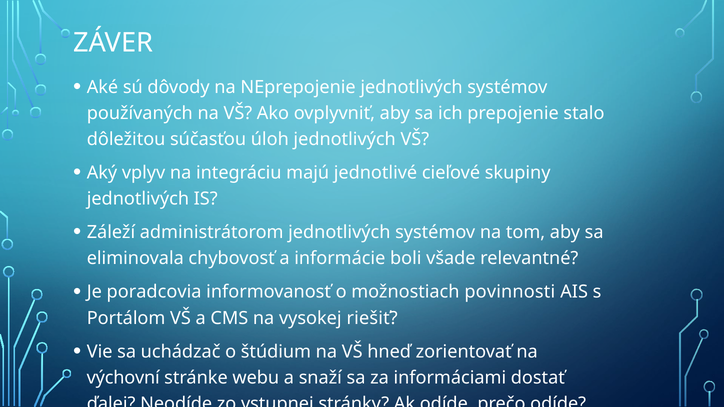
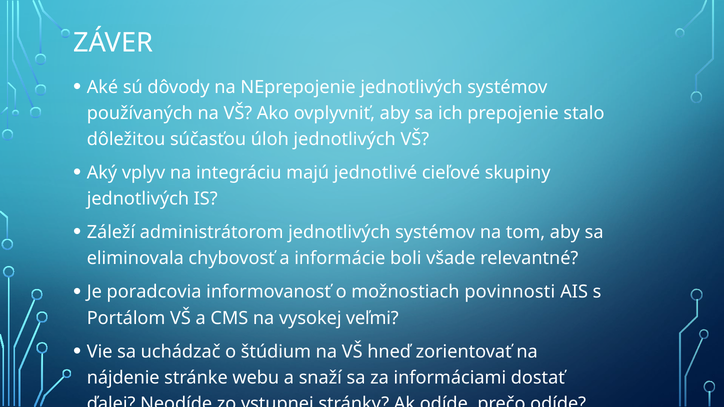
riešiť: riešiť -> veľmi
výchovní: výchovní -> nájdenie
